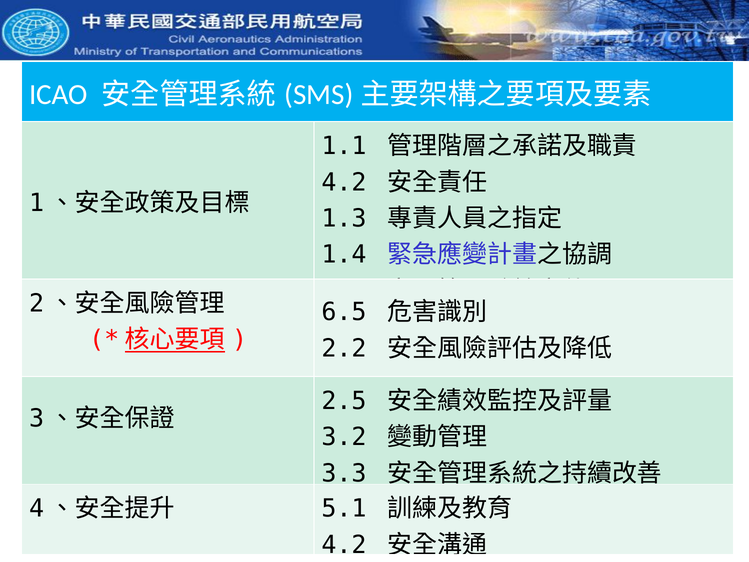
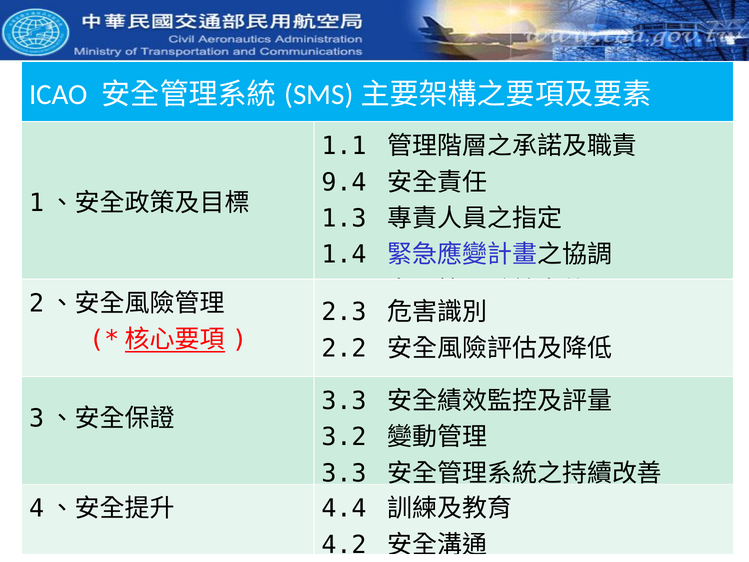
4.2 at (344, 182): 4.2 -> 9.4
6.5: 6.5 -> 2.3
2.5 at (344, 401): 2.5 -> 3.3
5.1: 5.1 -> 4.4
